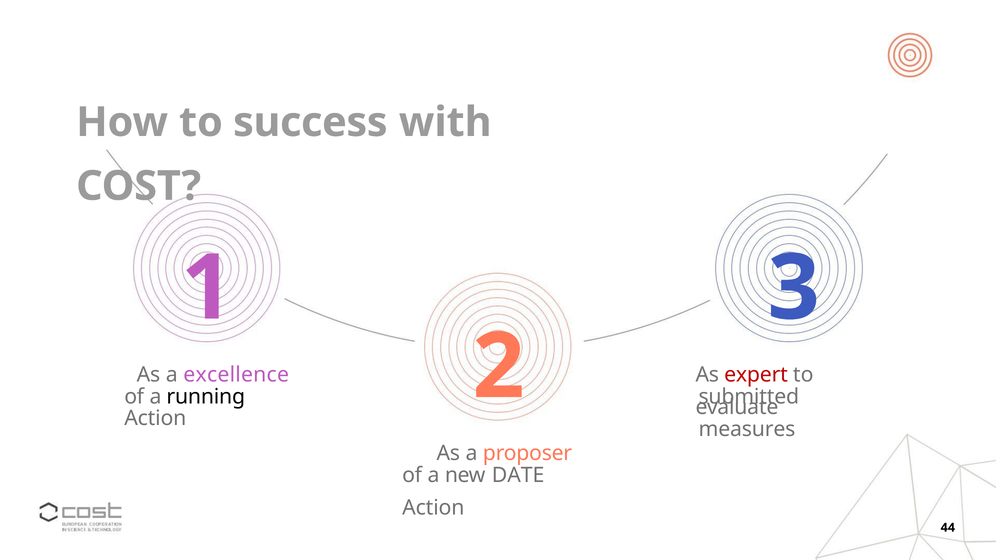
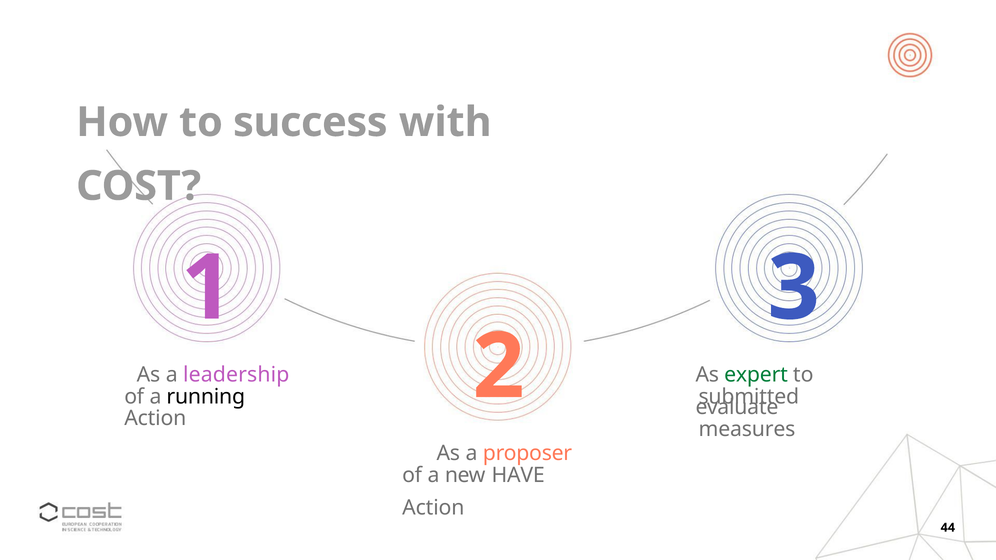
excellence: excellence -> leadership
expert colour: red -> green
DATE: DATE -> HAVE
